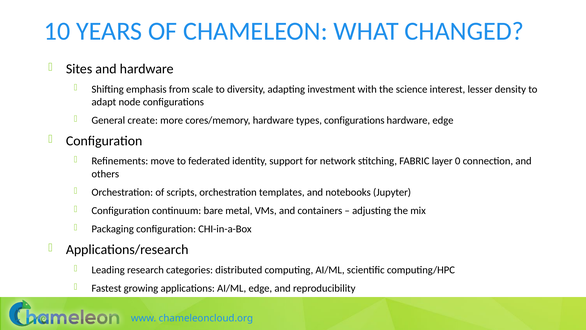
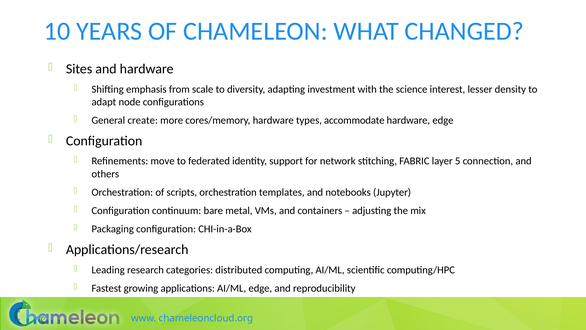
types configurations: configurations -> accommodate
0: 0 -> 5
